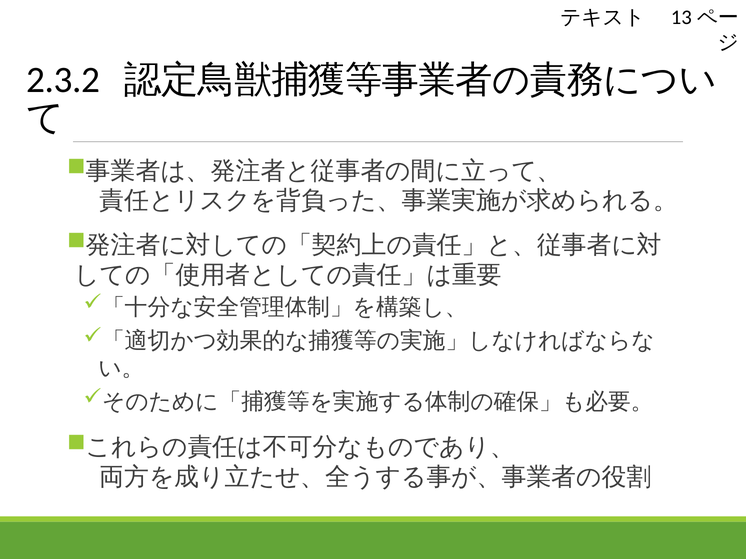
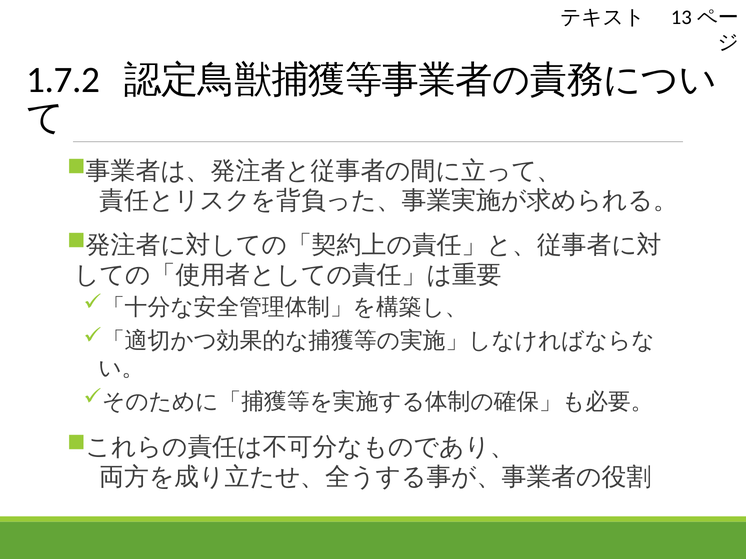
2.3.2: 2.3.2 -> 1.7.2
